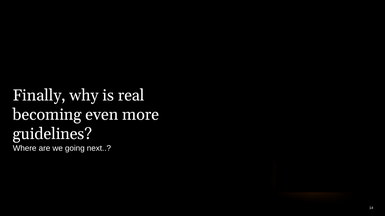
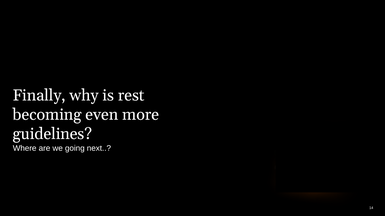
real: real -> rest
